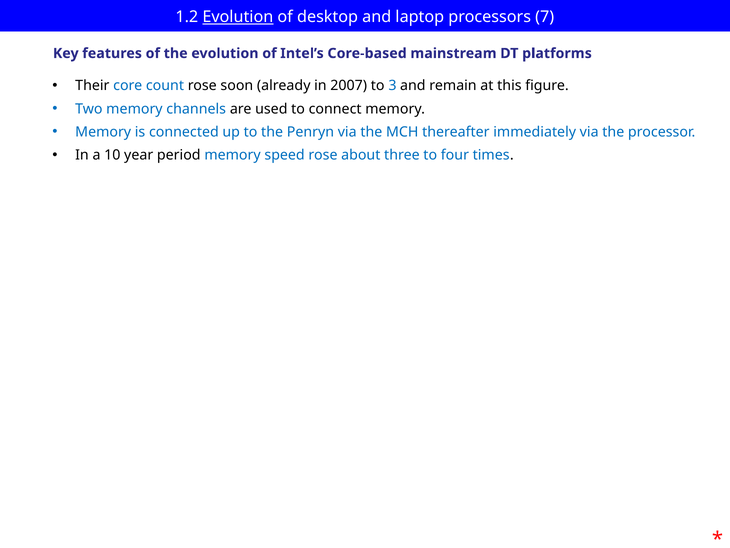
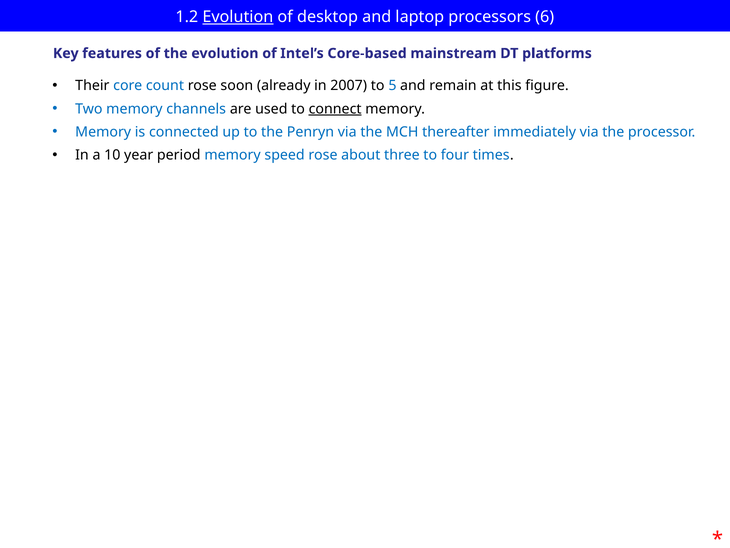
7: 7 -> 6
3: 3 -> 5
connect underline: none -> present
